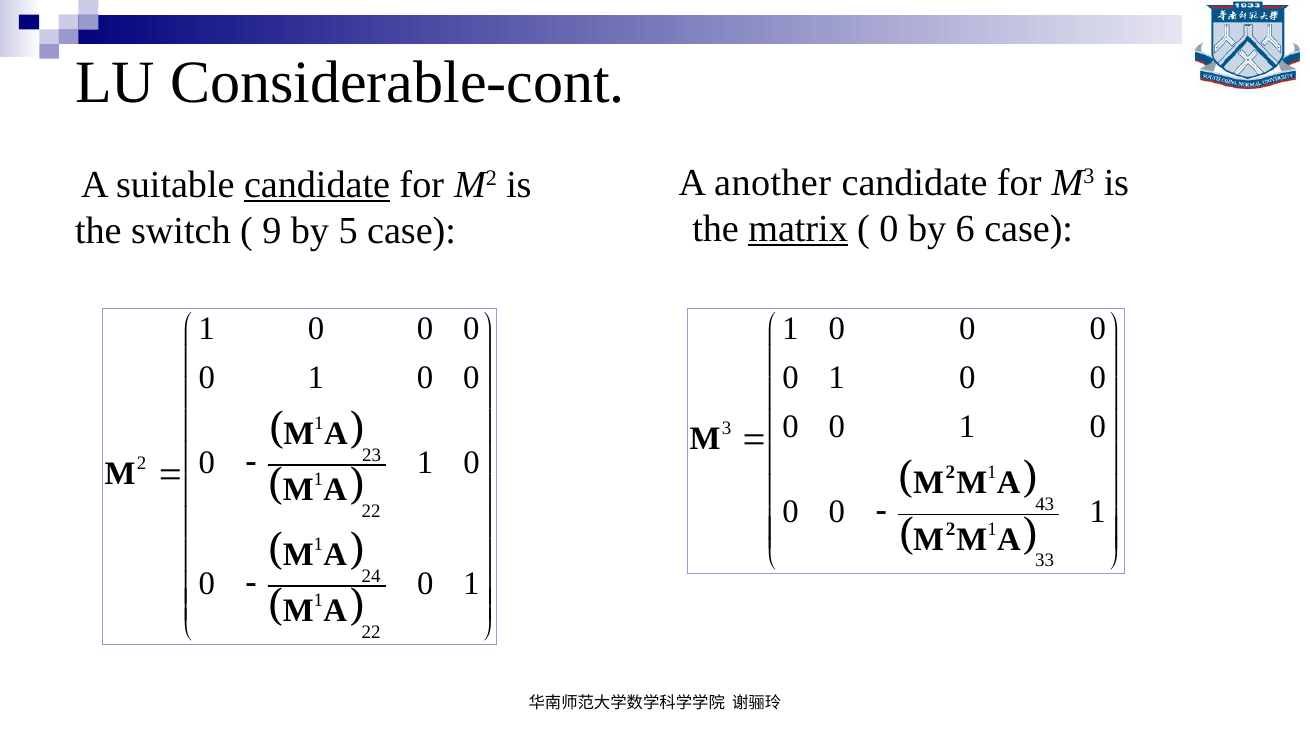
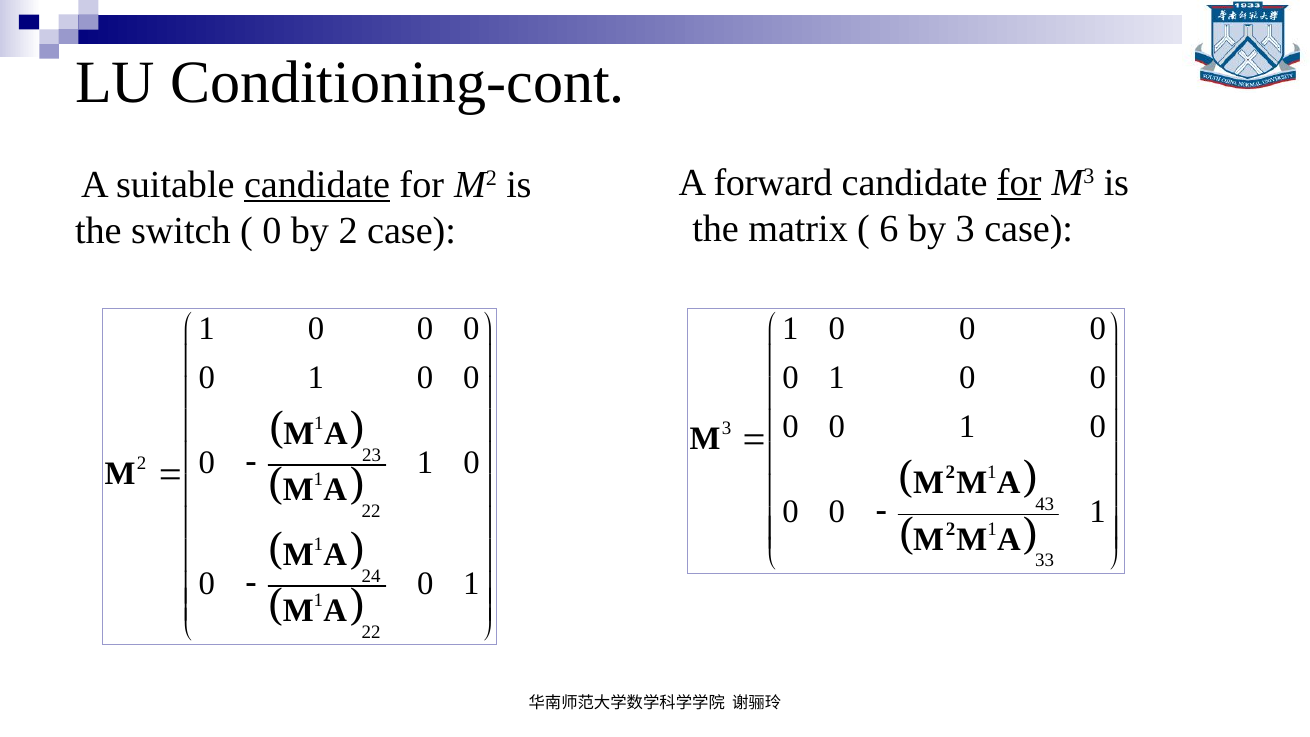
Considerable-cont: Considerable-cont -> Conditioning-cont
another: another -> forward
for at (1019, 183) underline: none -> present
matrix underline: present -> none
0 at (889, 228): 0 -> 6
by 6: 6 -> 3
9 at (272, 231): 9 -> 0
by 5: 5 -> 2
